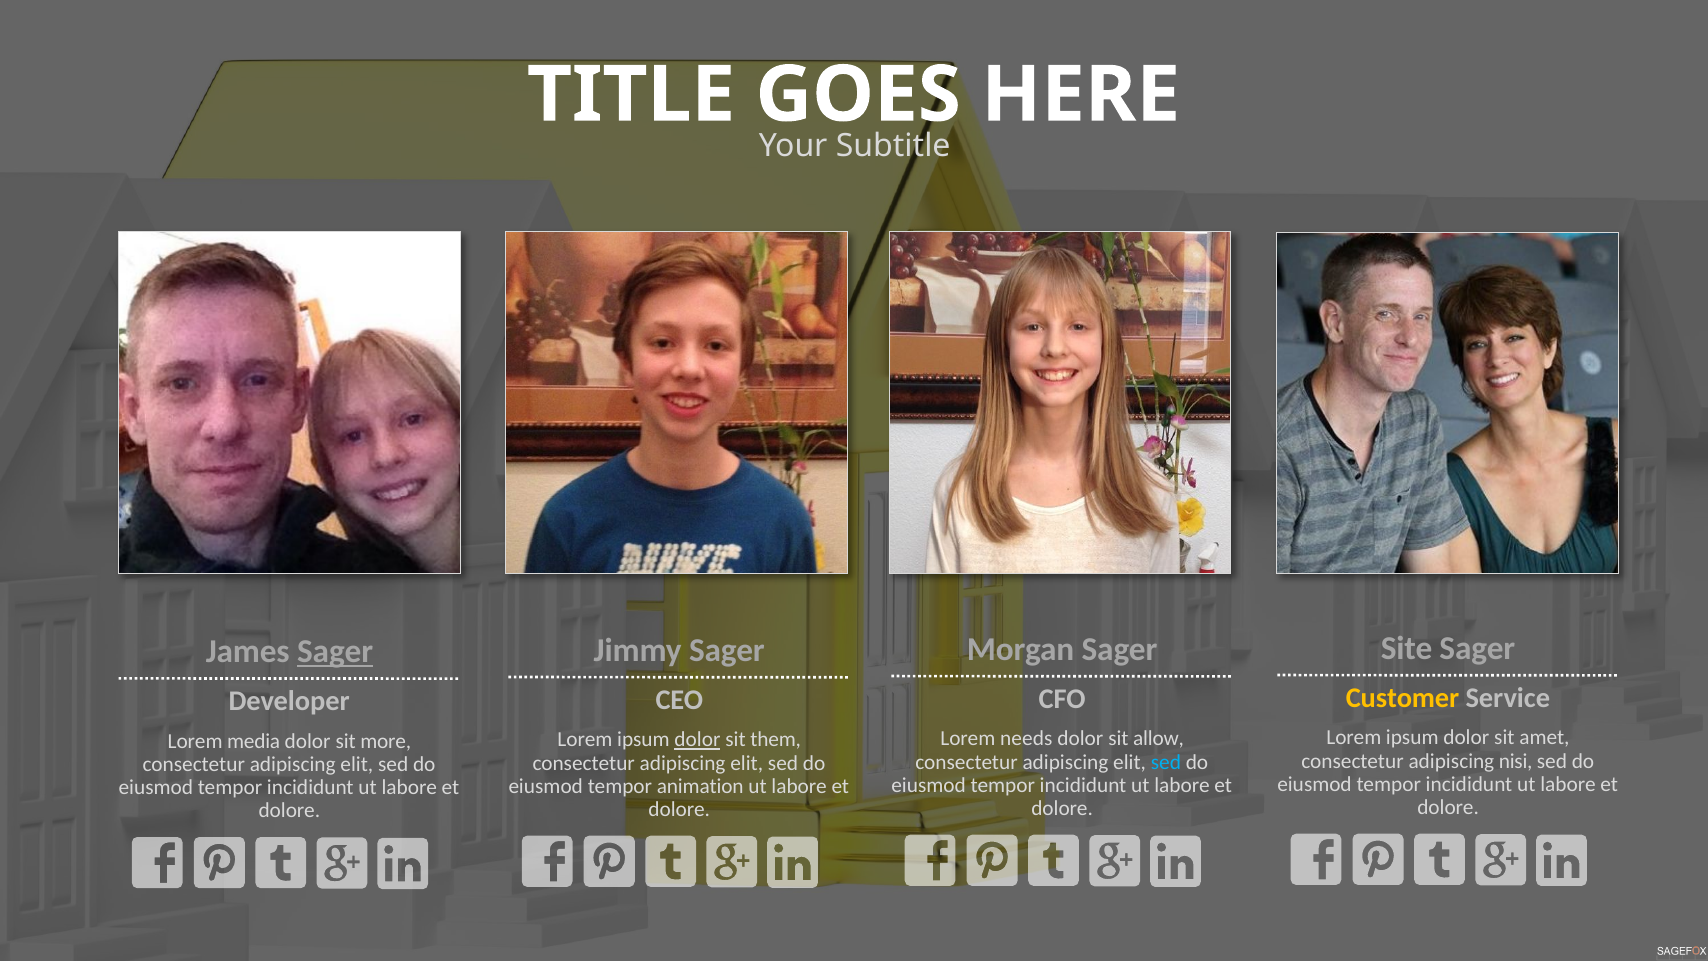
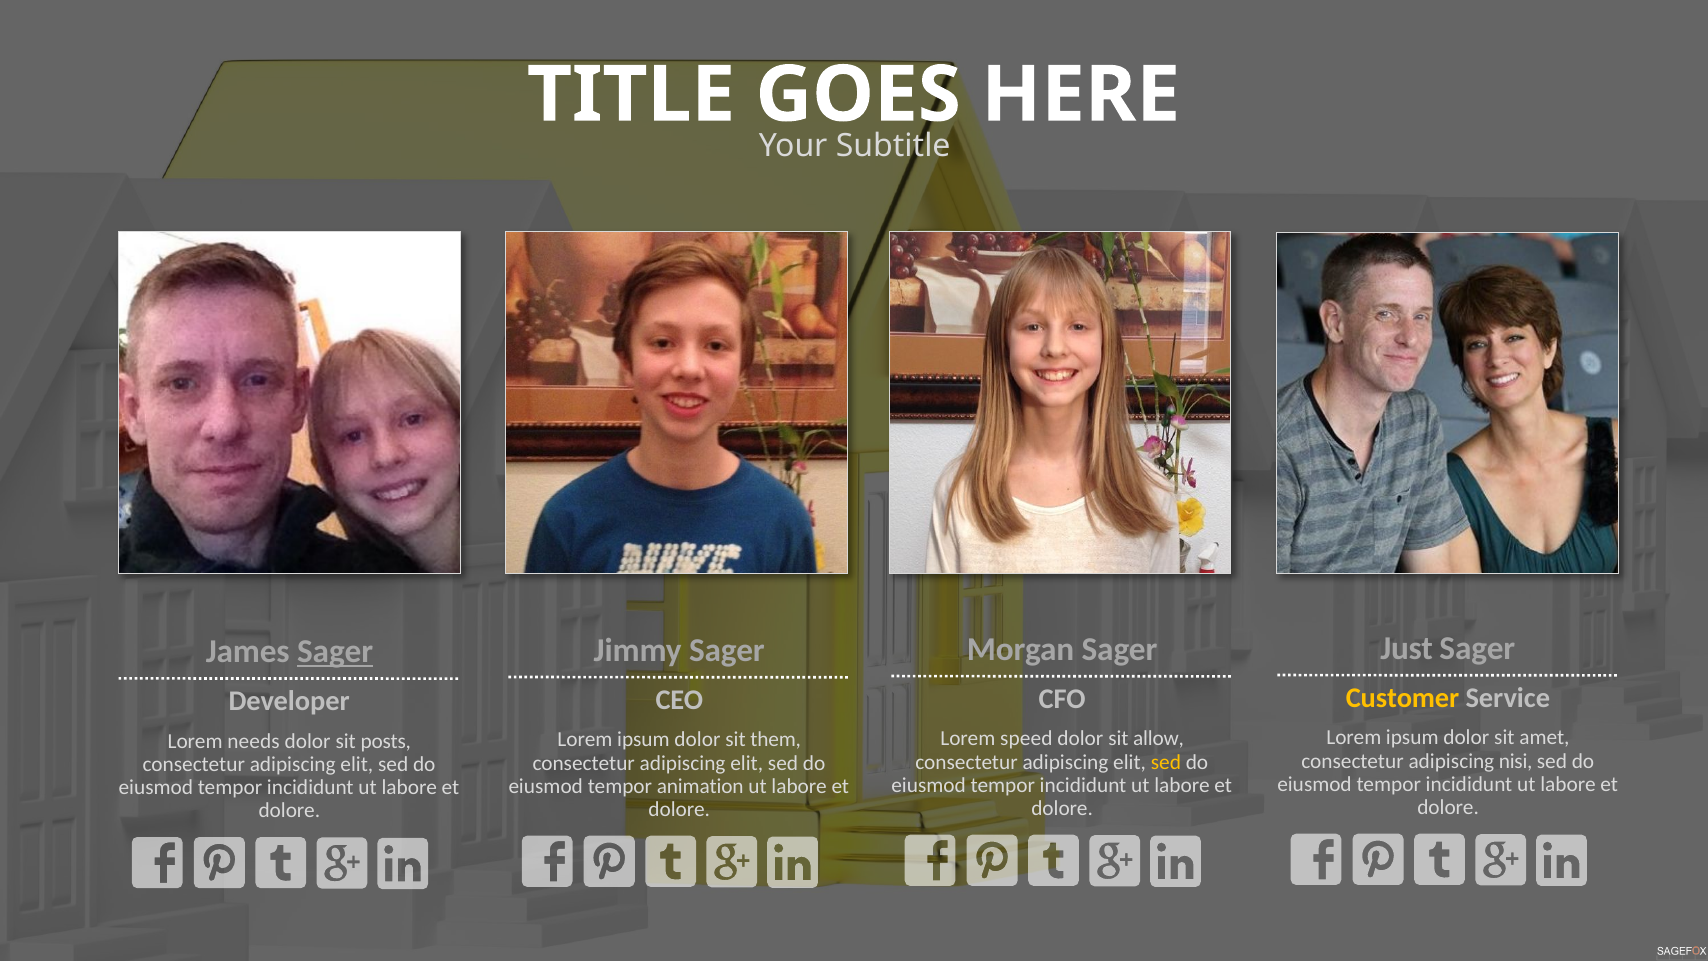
Site: Site -> Just
needs: needs -> speed
dolor at (697, 740) underline: present -> none
media: media -> needs
more: more -> posts
sed at (1166, 762) colour: light blue -> yellow
